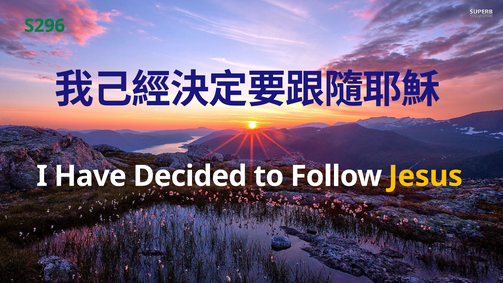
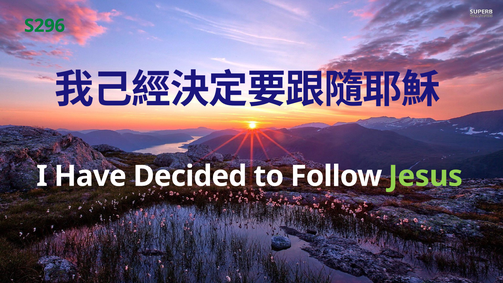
Jesus colour: yellow -> light green
